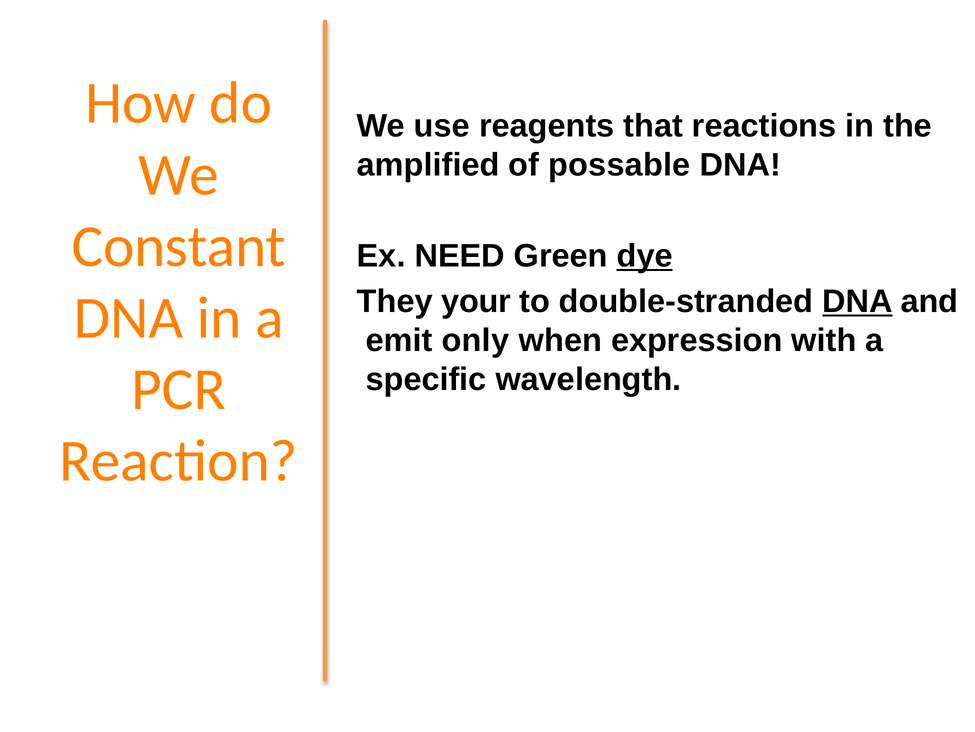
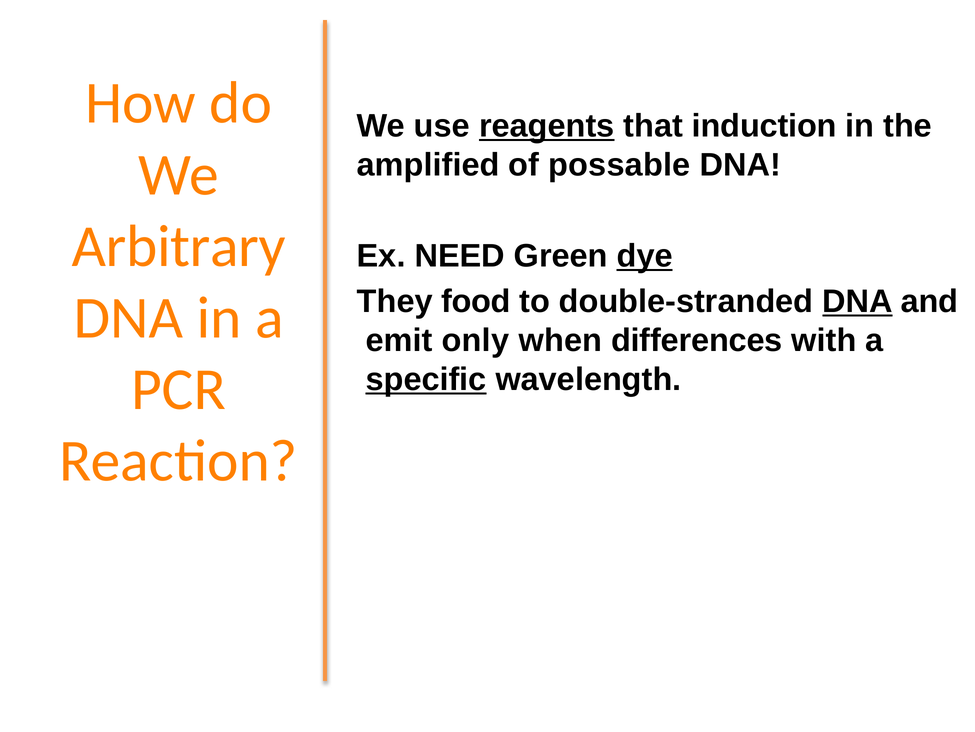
reagents underline: none -> present
reactions: reactions -> induction
Constant: Constant -> Arbitrary
your: your -> food
expression: expression -> differences
specific underline: none -> present
